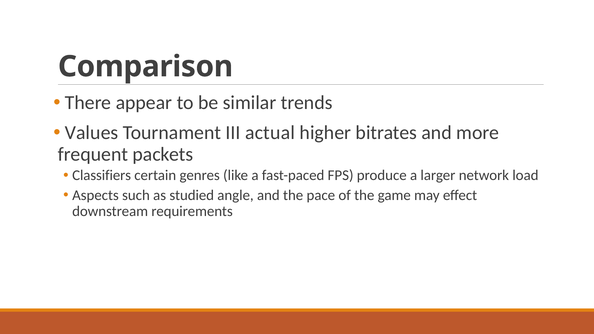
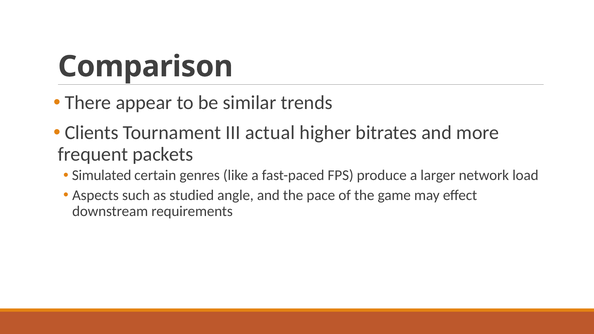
Values: Values -> Clients
Classifiers: Classifiers -> Simulated
